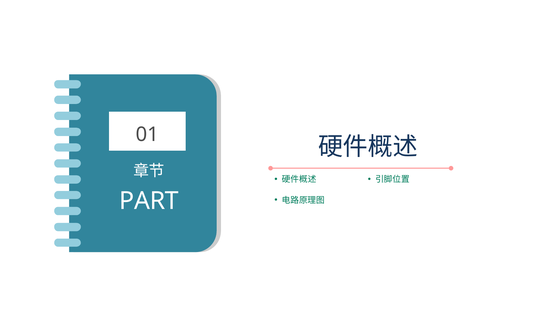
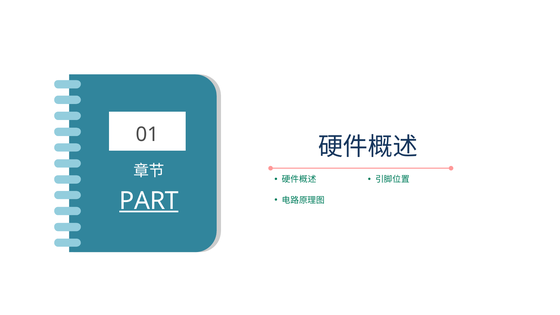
PART underline: none -> present
